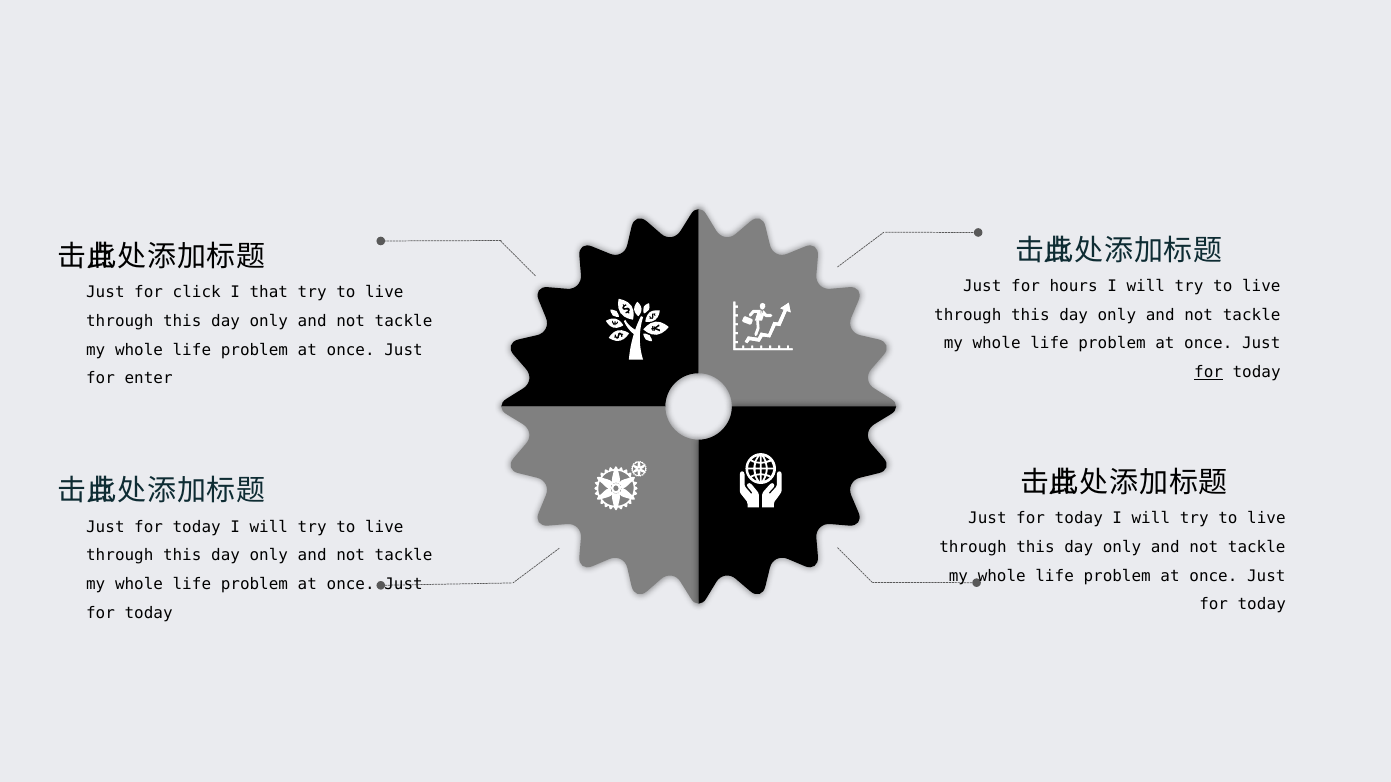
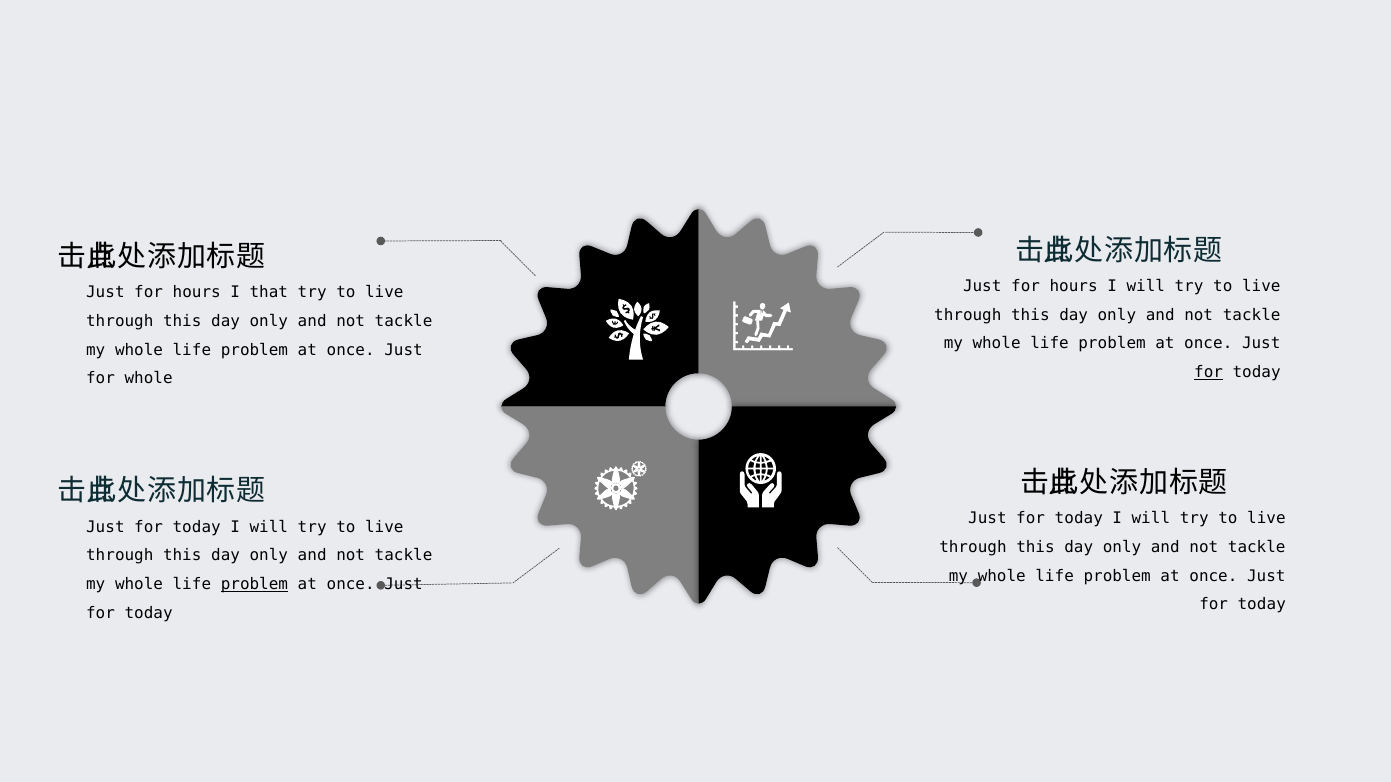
click at (197, 293): click -> hours
for enter: enter -> whole
problem at (254, 585) underline: none -> present
